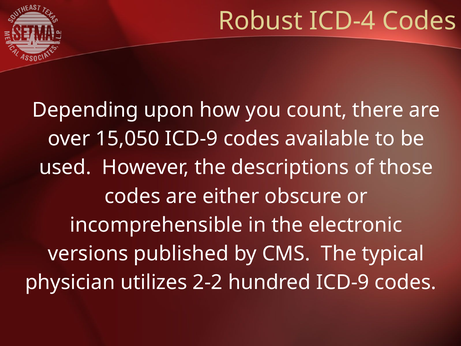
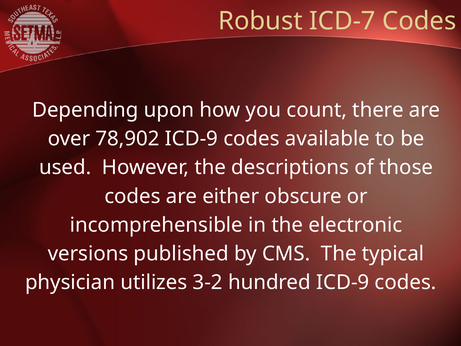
ICD-4: ICD-4 -> ICD-7
15,050: 15,050 -> 78,902
2-2: 2-2 -> 3-2
